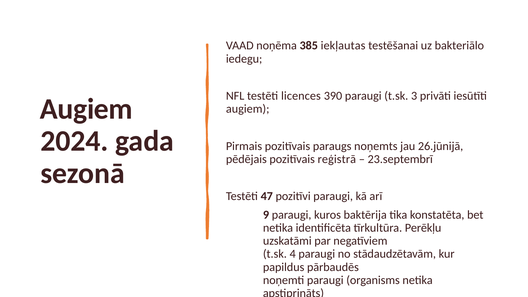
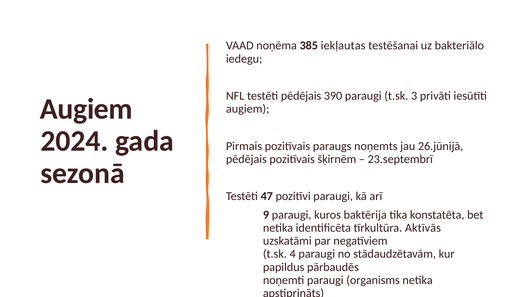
testēti licences: licences -> pēdējais
reģistrā: reģistrā -> šķirnēm
Perēkļu: Perēkļu -> Aktīvās
